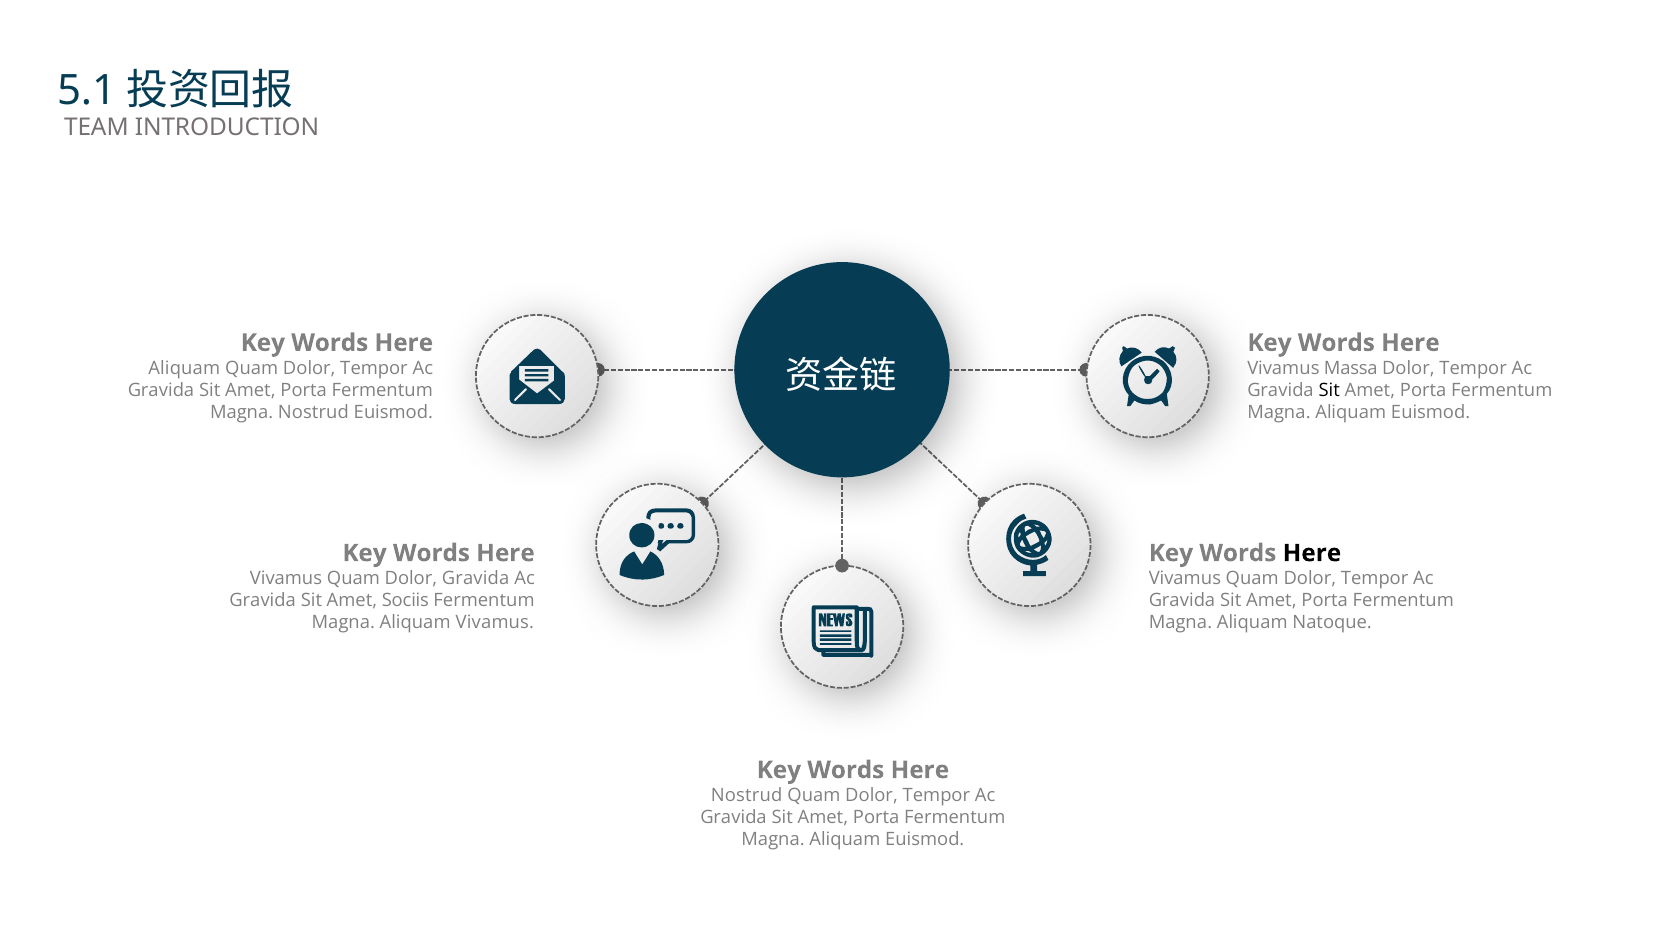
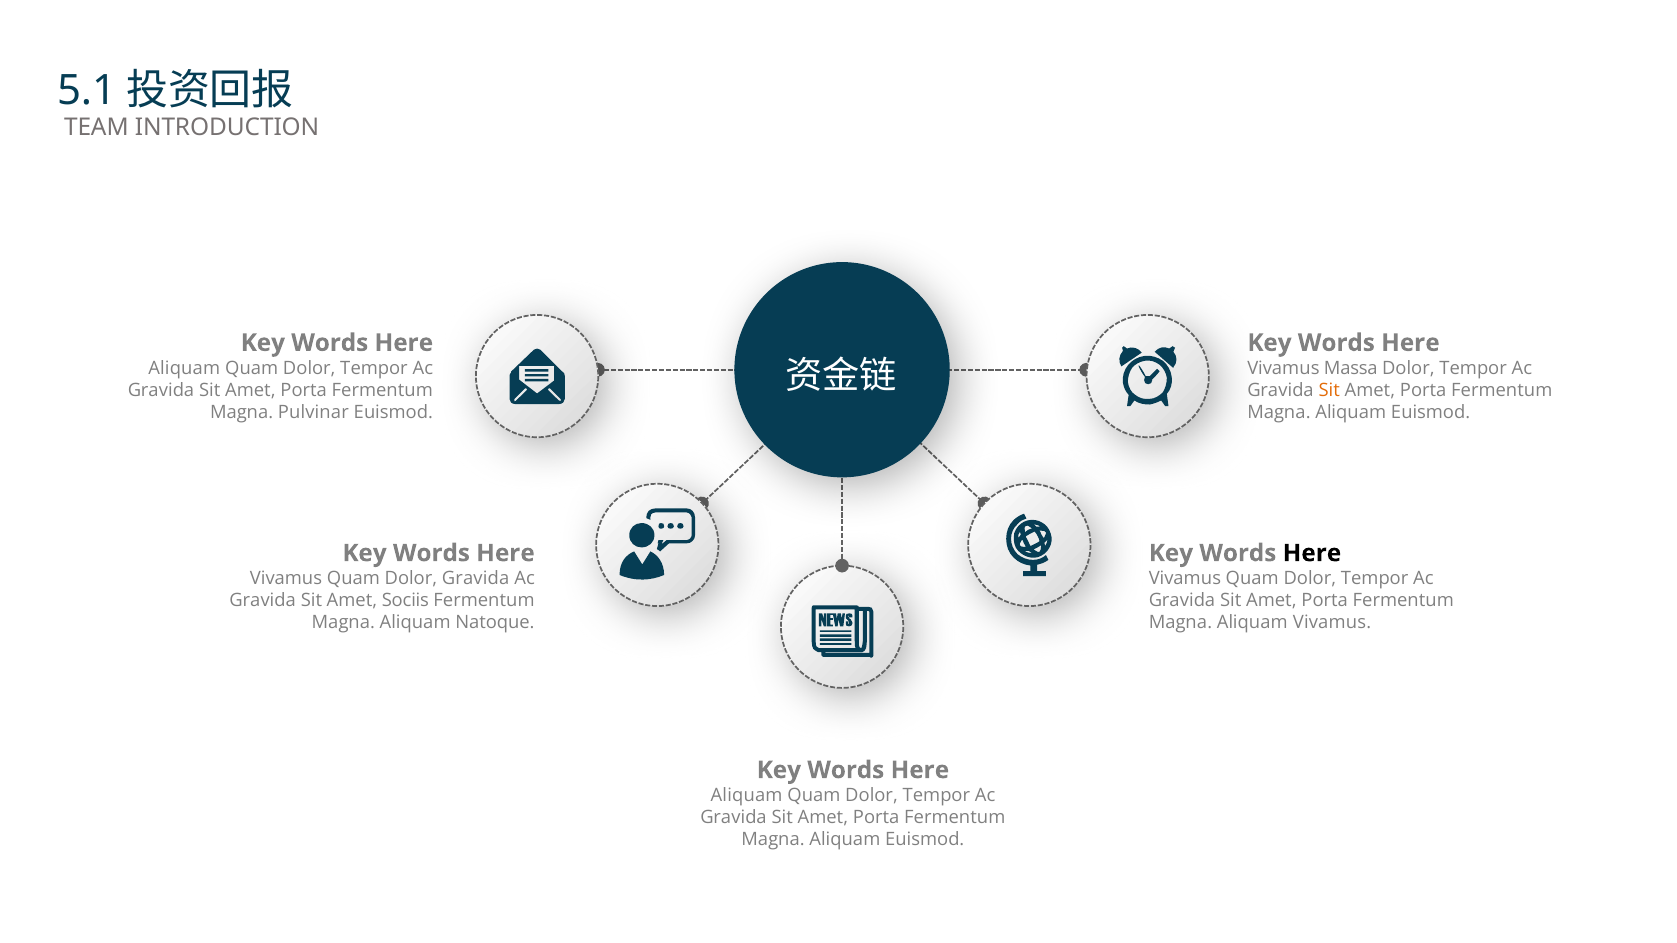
Sit at (1329, 390) colour: black -> orange
Magna Nostrud: Nostrud -> Pulvinar
Aliquam Vivamus: Vivamus -> Natoque
Aliquam Natoque: Natoque -> Vivamus
Nostrud at (747, 796): Nostrud -> Aliquam
